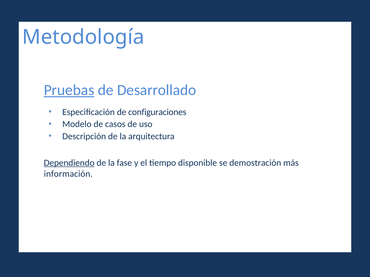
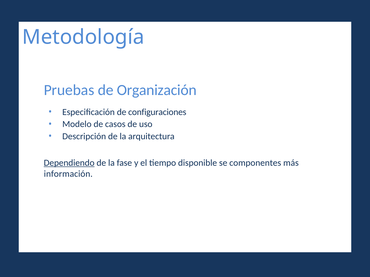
Pruebas underline: present -> none
Desarrollado: Desarrollado -> Organización
demostración: demostración -> componentes
